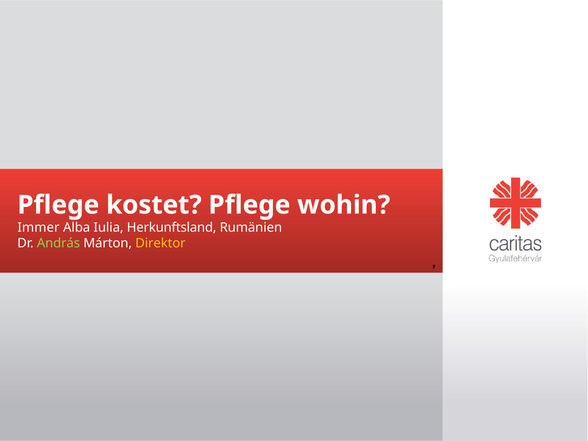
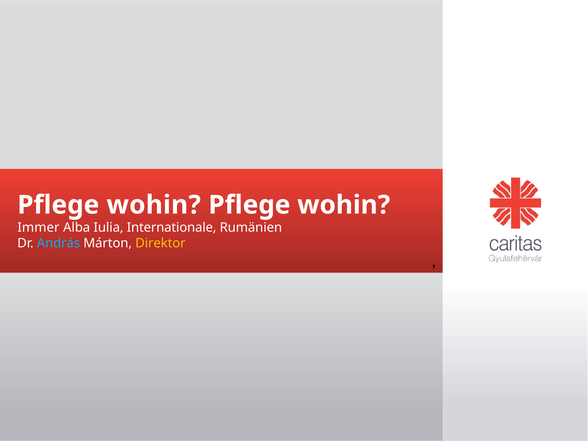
kostet at (154, 205): kostet -> wohin
Herkunftsland: Herkunftsland -> Internationale
András colour: light green -> light blue
